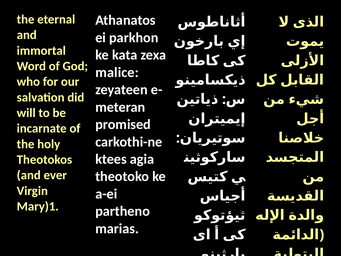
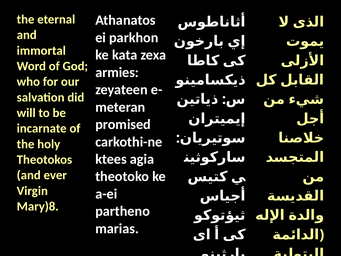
malice: malice -> armies
Mary)1: Mary)1 -> Mary)8
